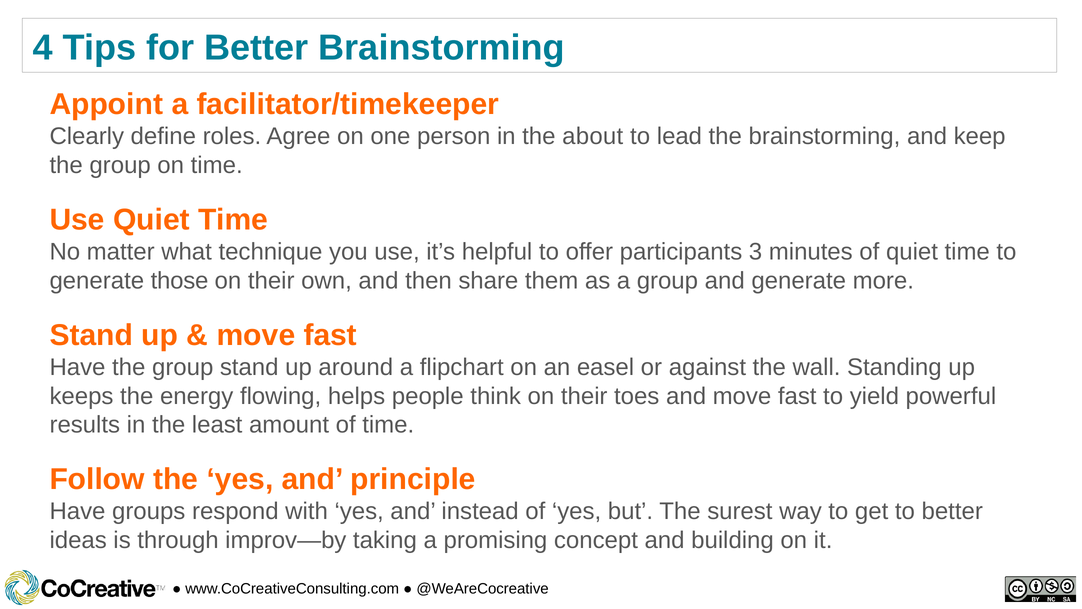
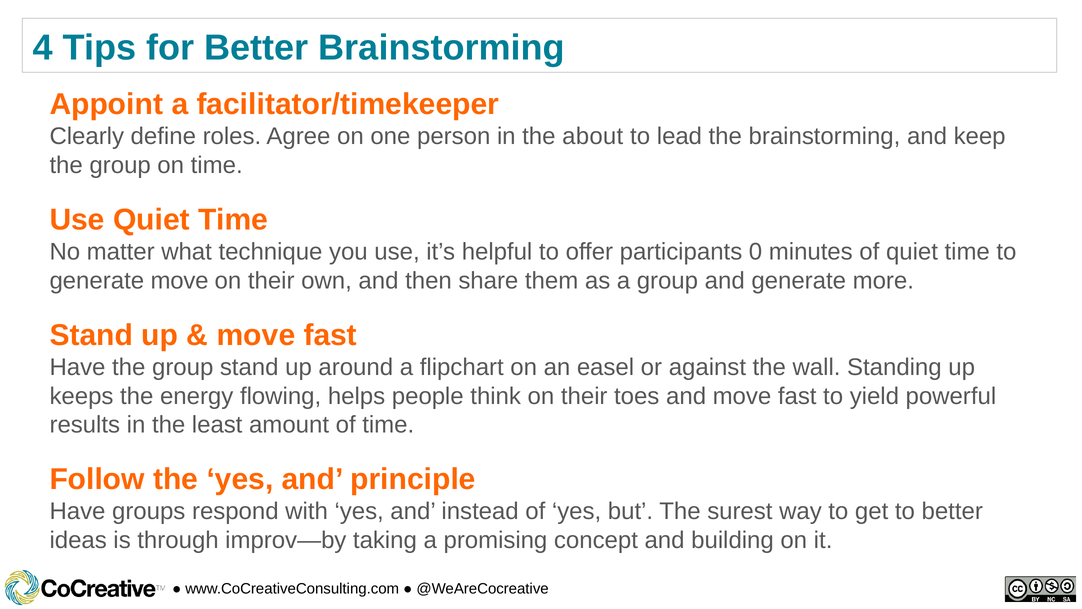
3: 3 -> 0
generate those: those -> move
